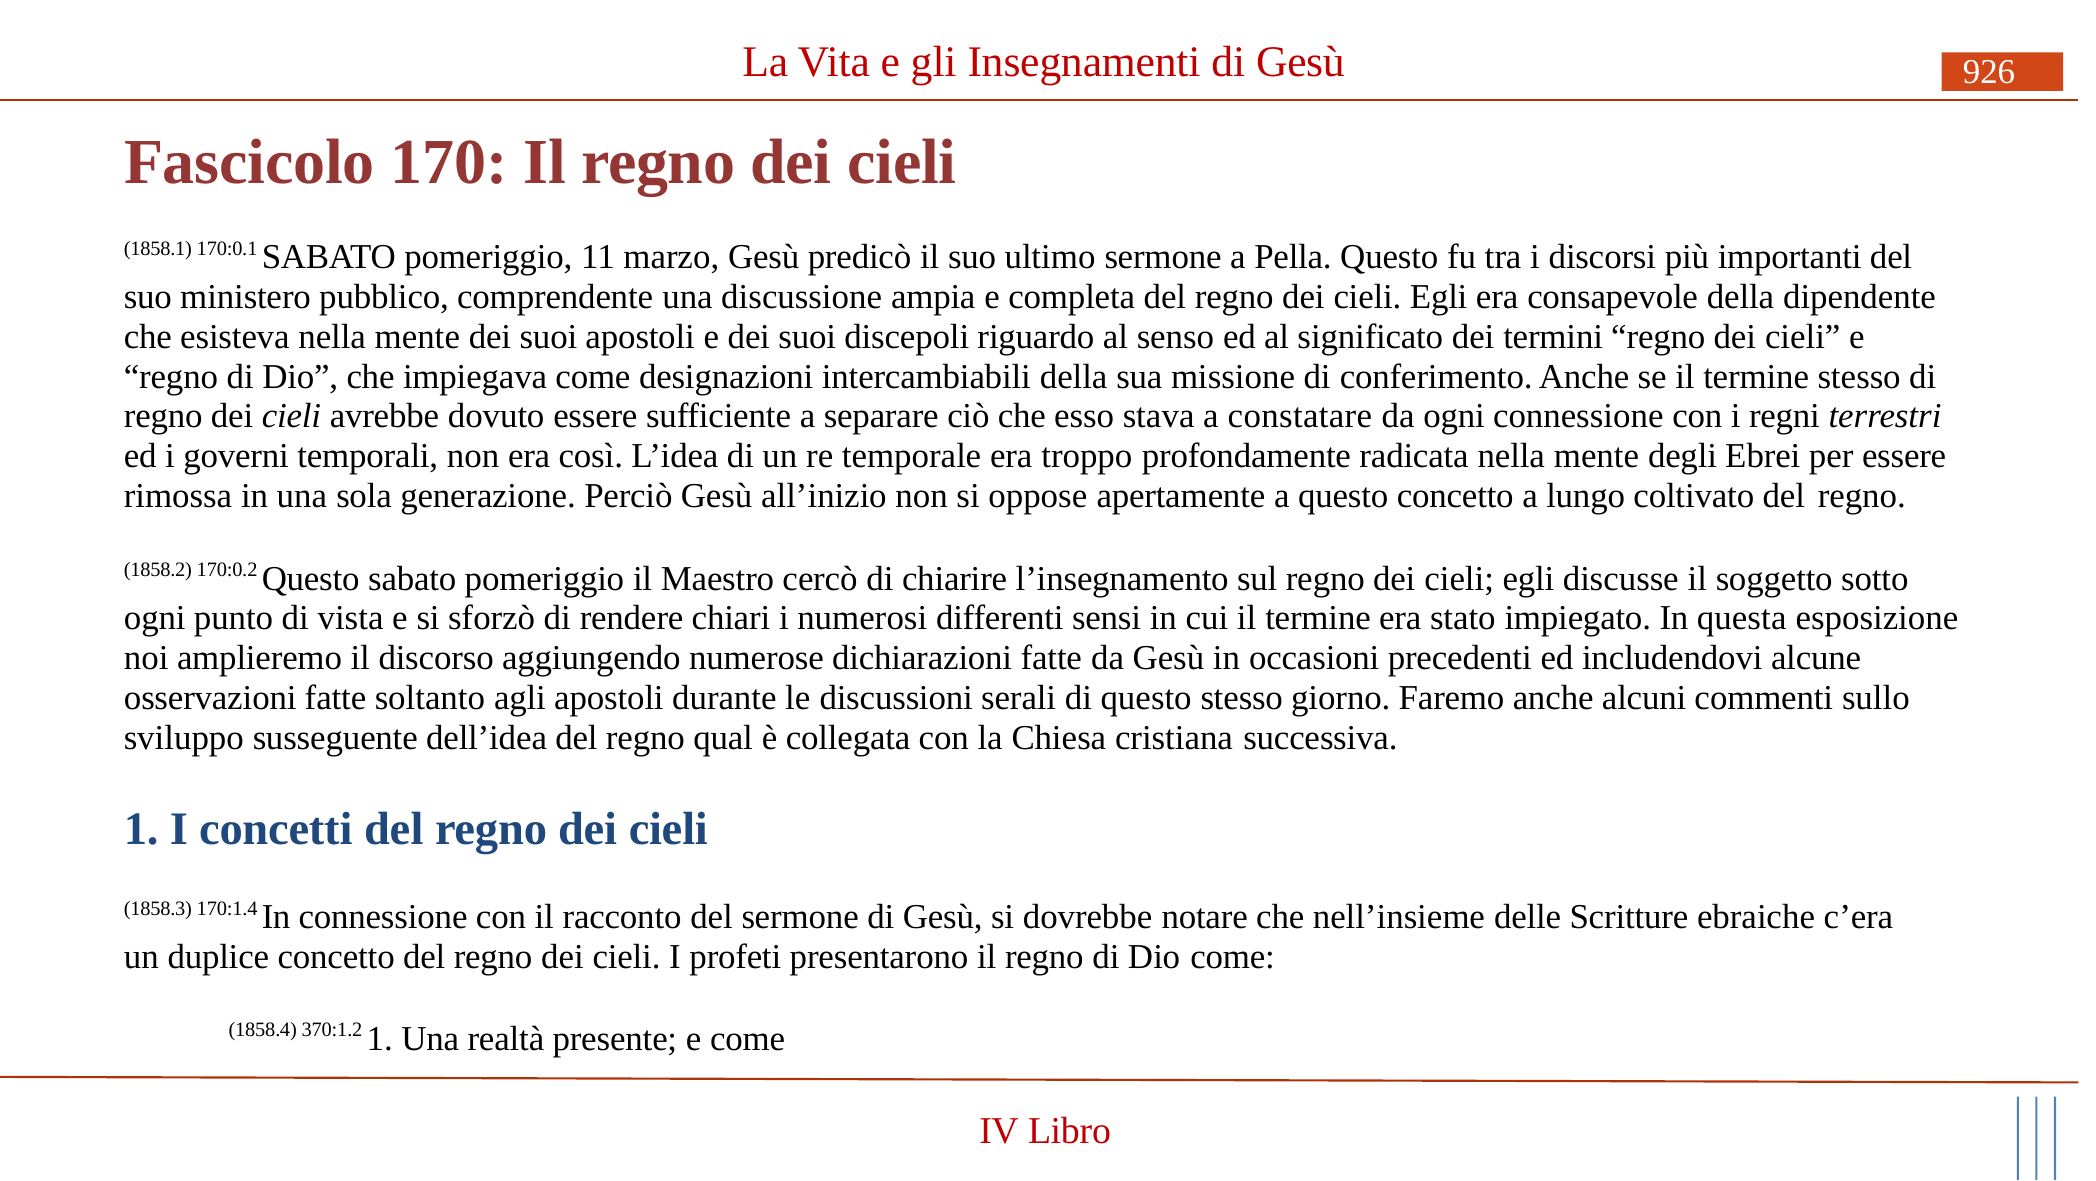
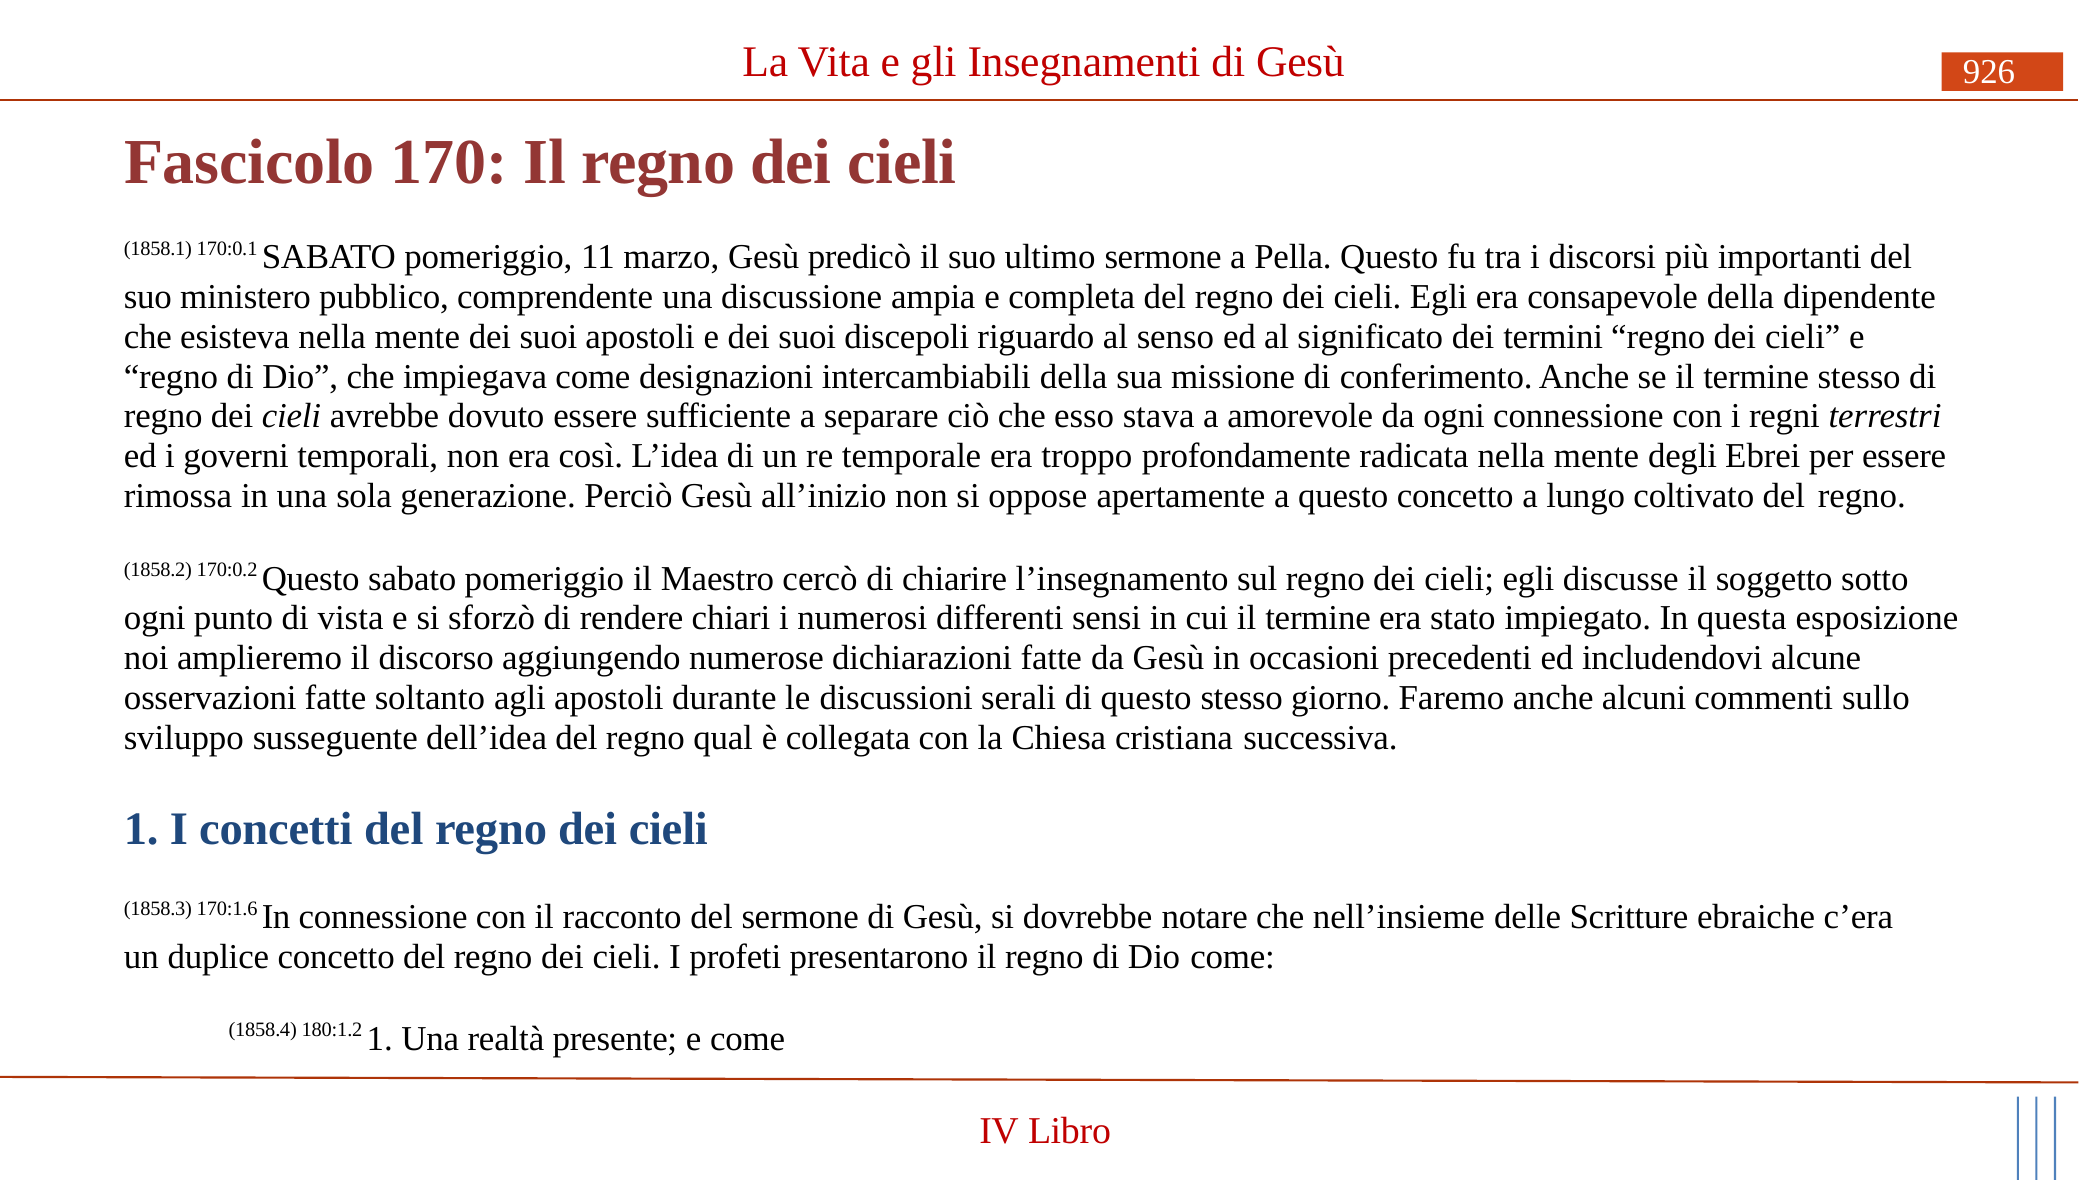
constatare: constatare -> amorevole
170:1.4: 170:1.4 -> 170:1.6
370:1.2: 370:1.2 -> 180:1.2
